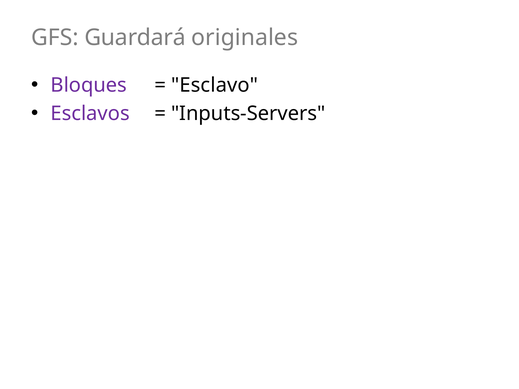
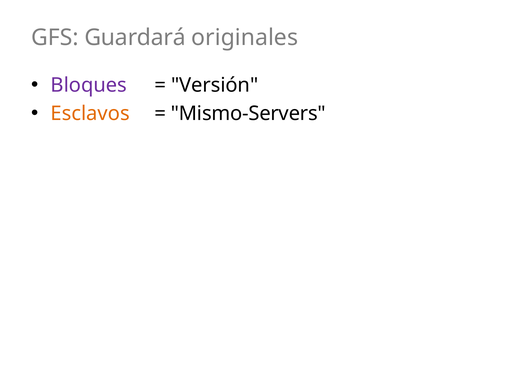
Esclavo: Esclavo -> Versión
Esclavos colour: purple -> orange
Inputs-Servers: Inputs-Servers -> Mismo-Servers
